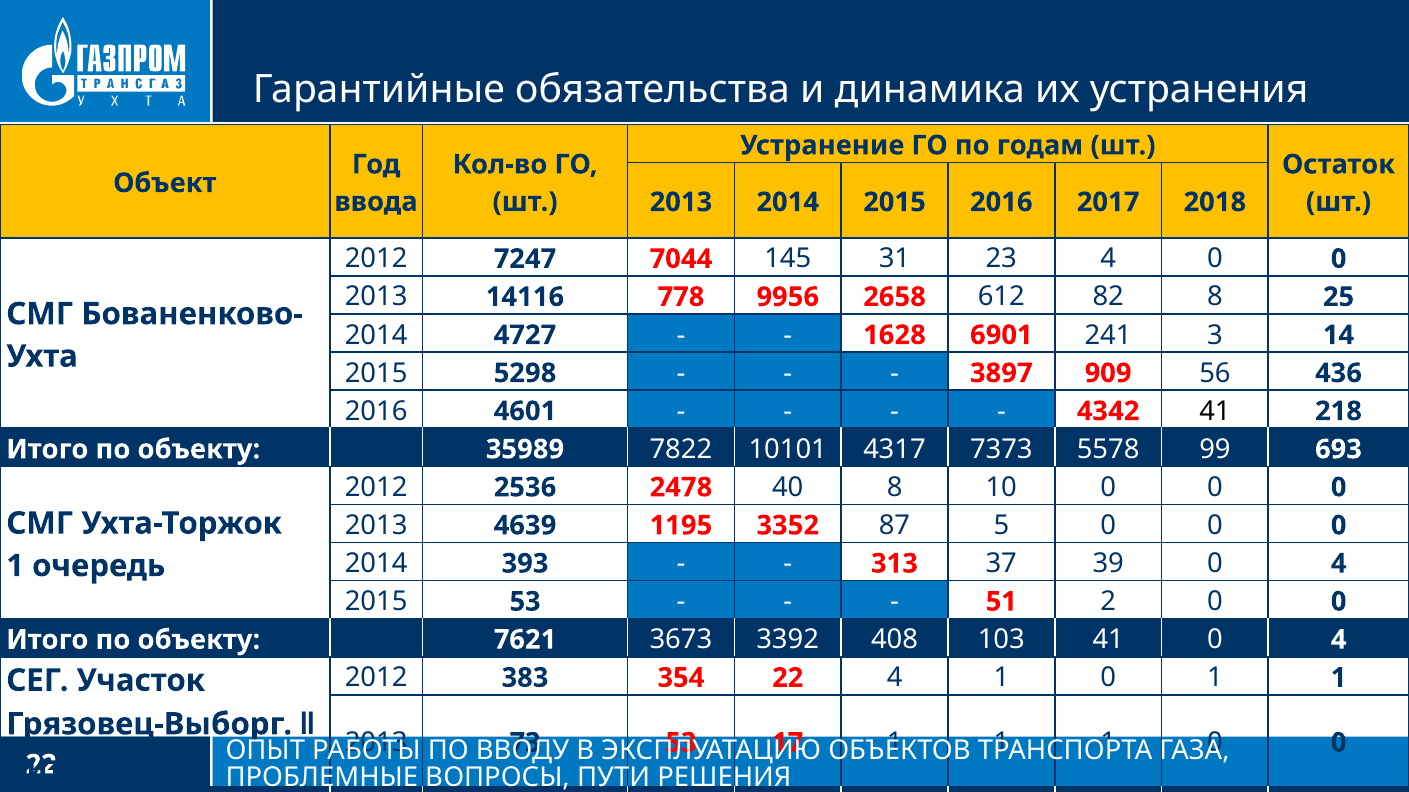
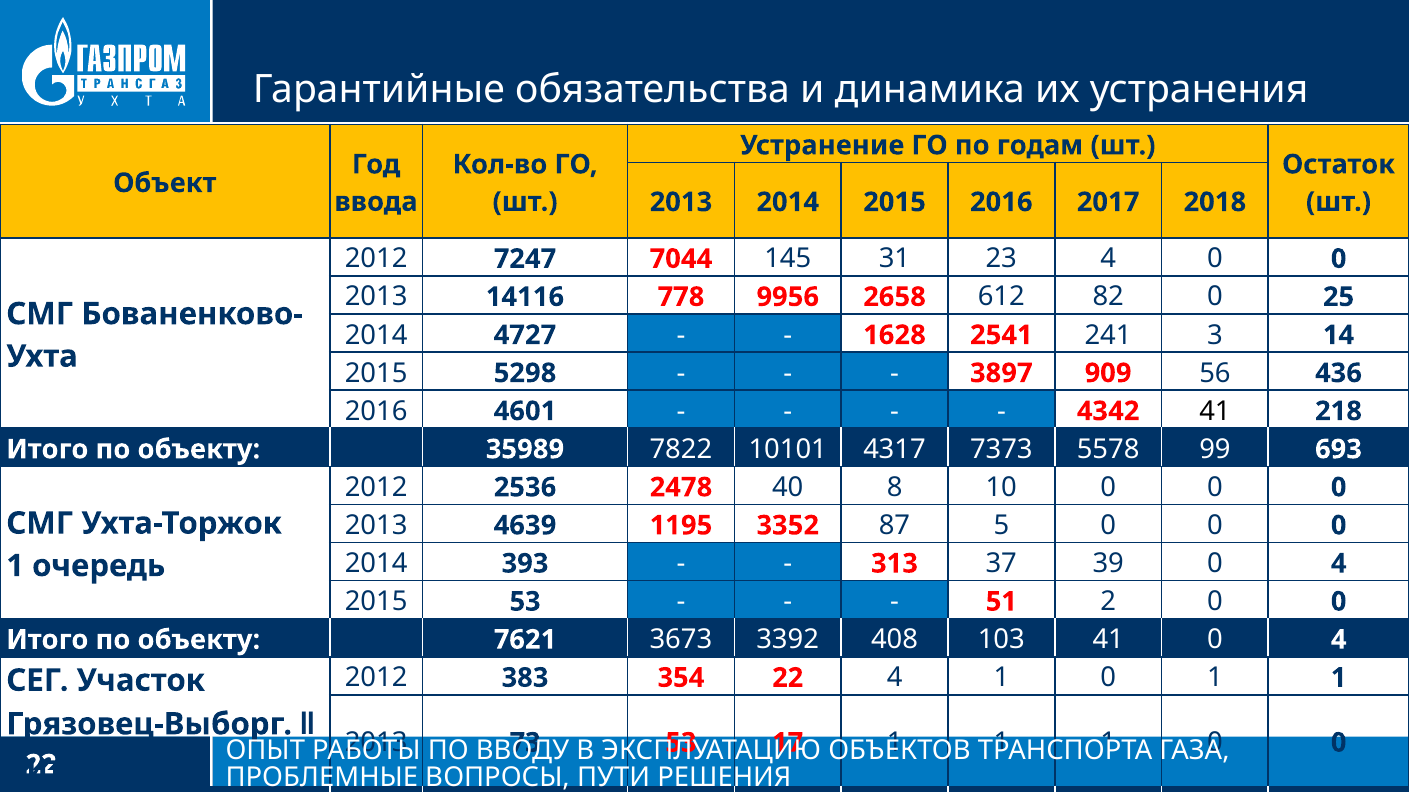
82 8: 8 -> 0
6901: 6901 -> 2541
